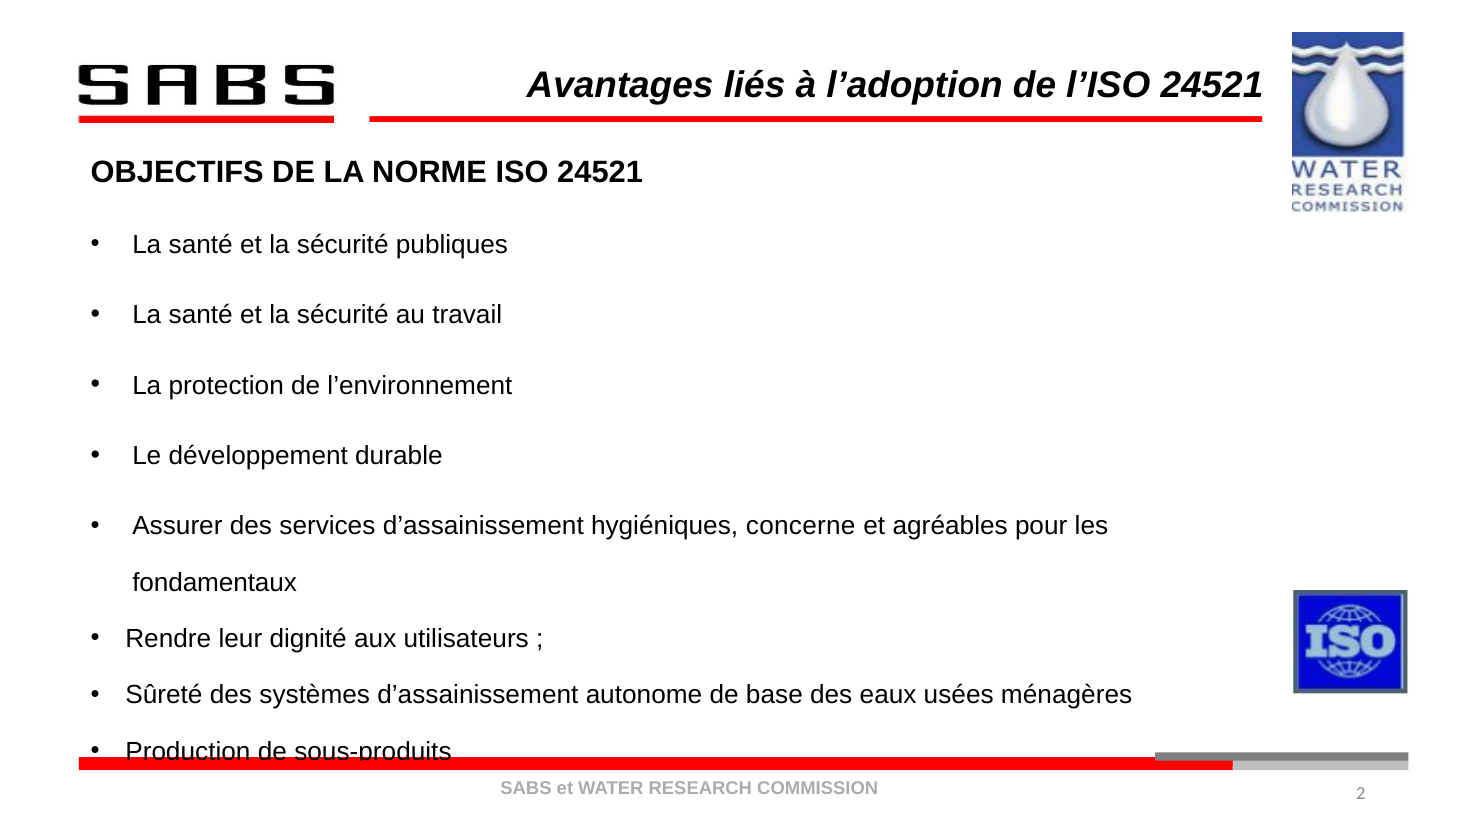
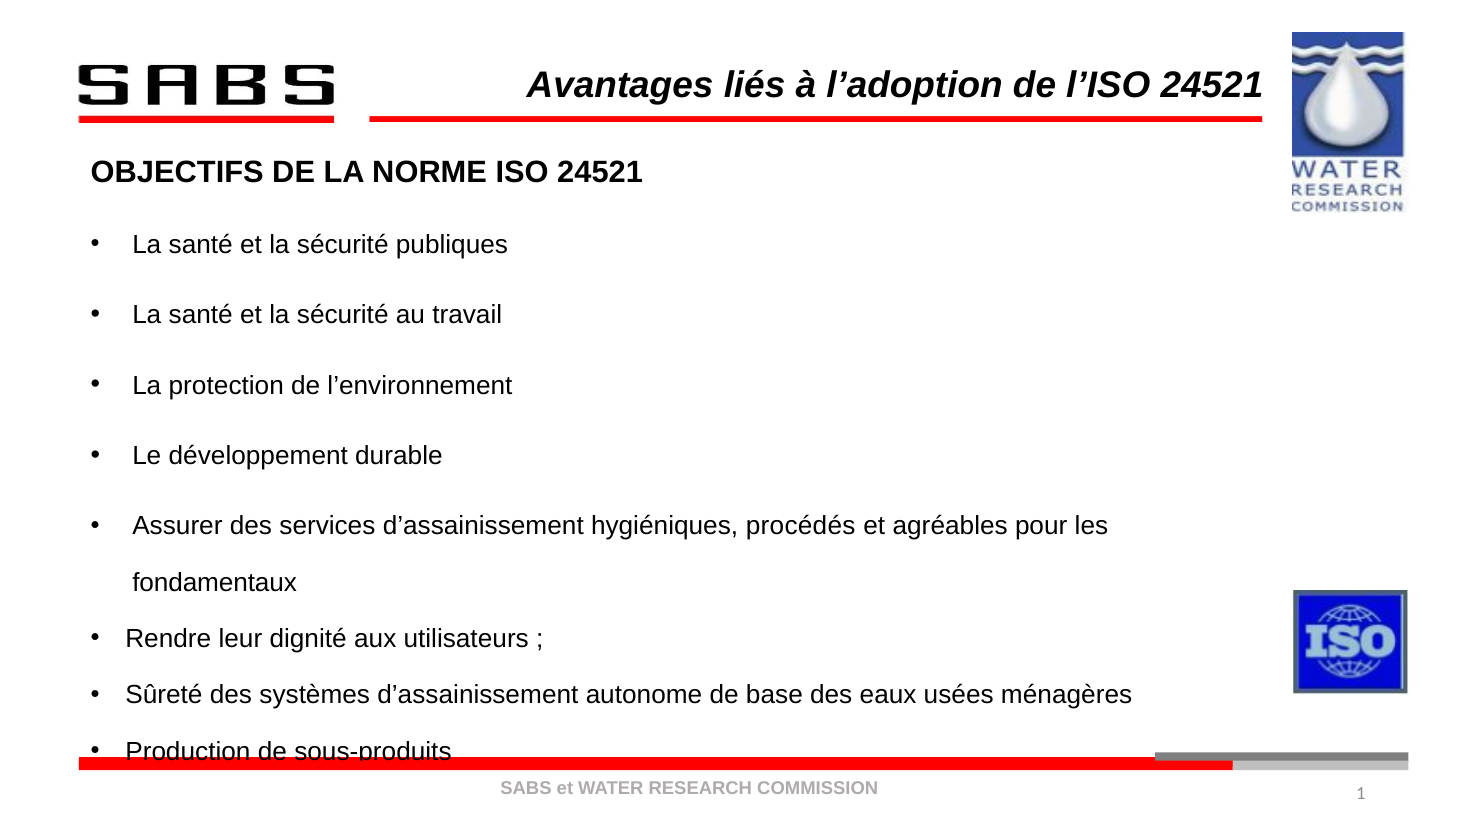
concerne: concerne -> procédés
2: 2 -> 1
